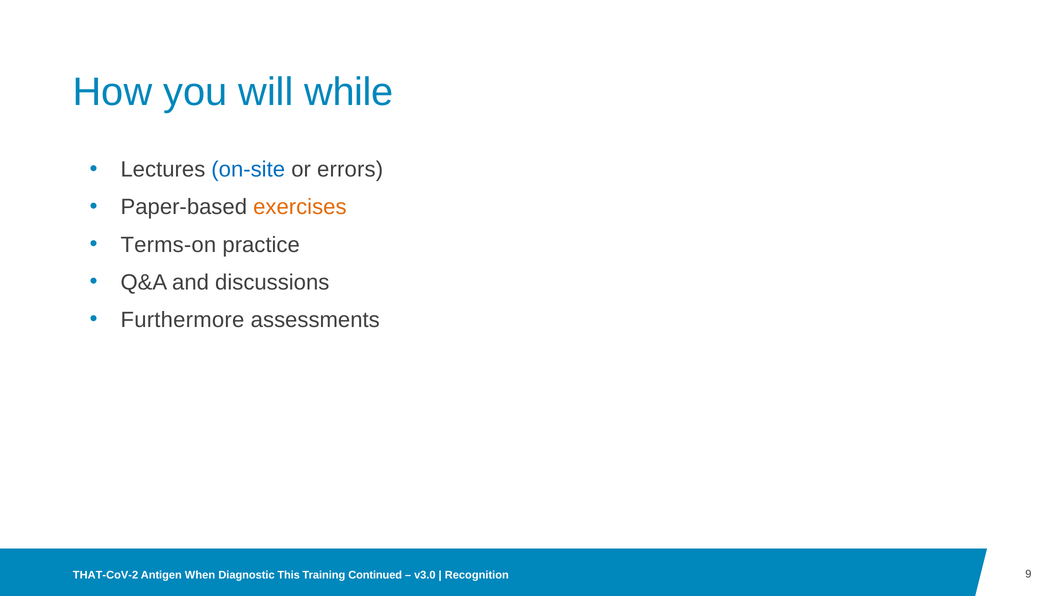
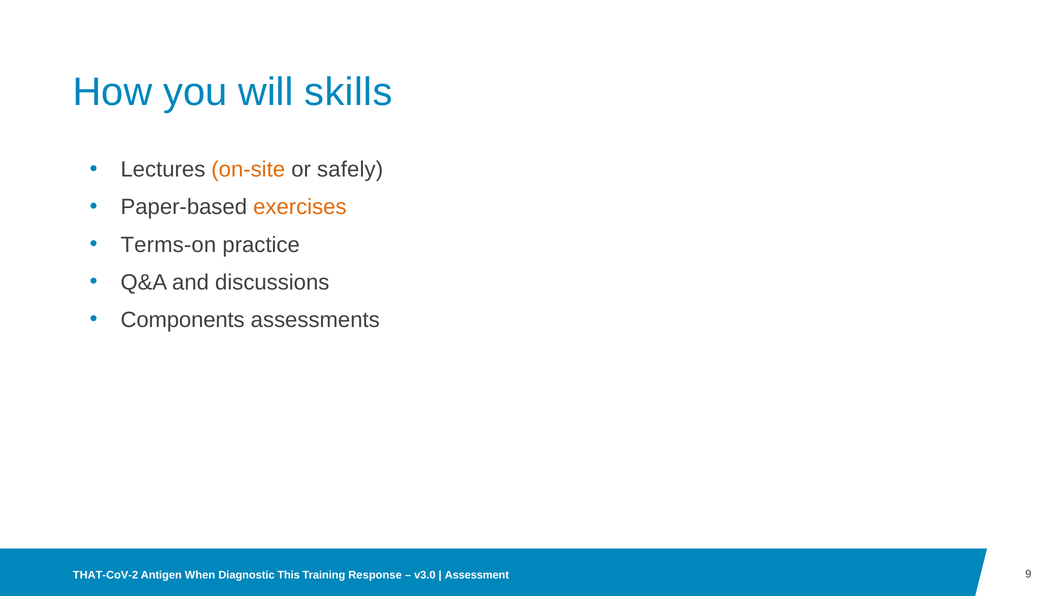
while: while -> skills
on-site colour: blue -> orange
errors: errors -> safely
Furthermore: Furthermore -> Components
Continued: Continued -> Response
Recognition: Recognition -> Assessment
